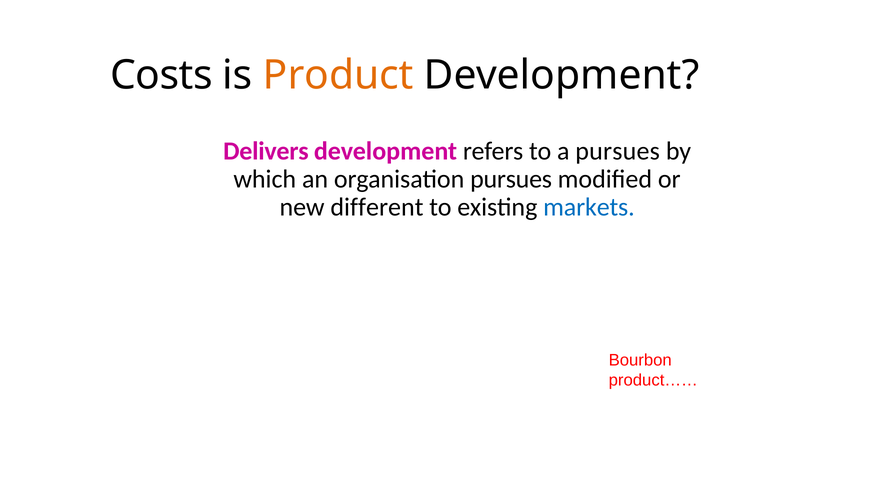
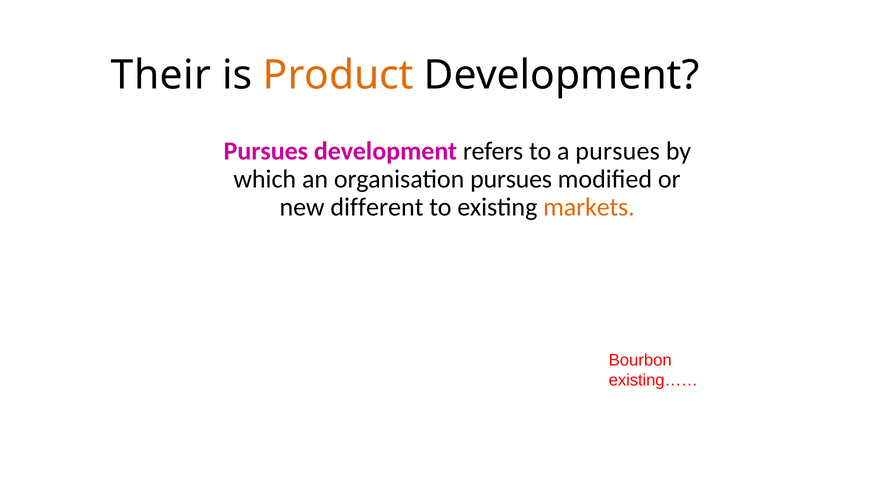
Costs: Costs -> Their
Delivers at (266, 151): Delivers -> Pursues
markets colour: blue -> orange
product……: product…… -> existing……
